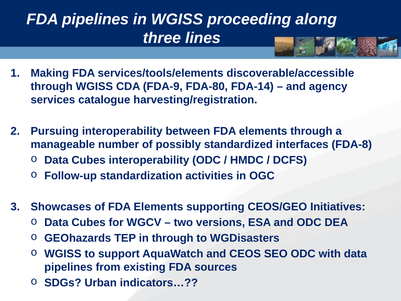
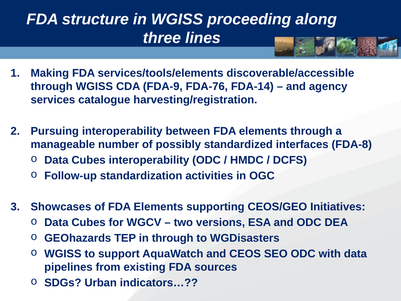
FDA pipelines: pipelines -> structure
FDA-80: FDA-80 -> FDA-76
